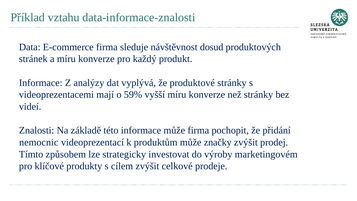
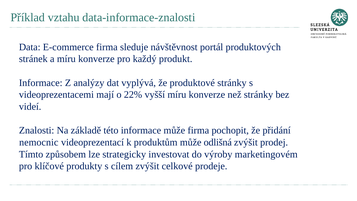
dosud: dosud -> portál
59%: 59% -> 22%
značky: značky -> odlišná
